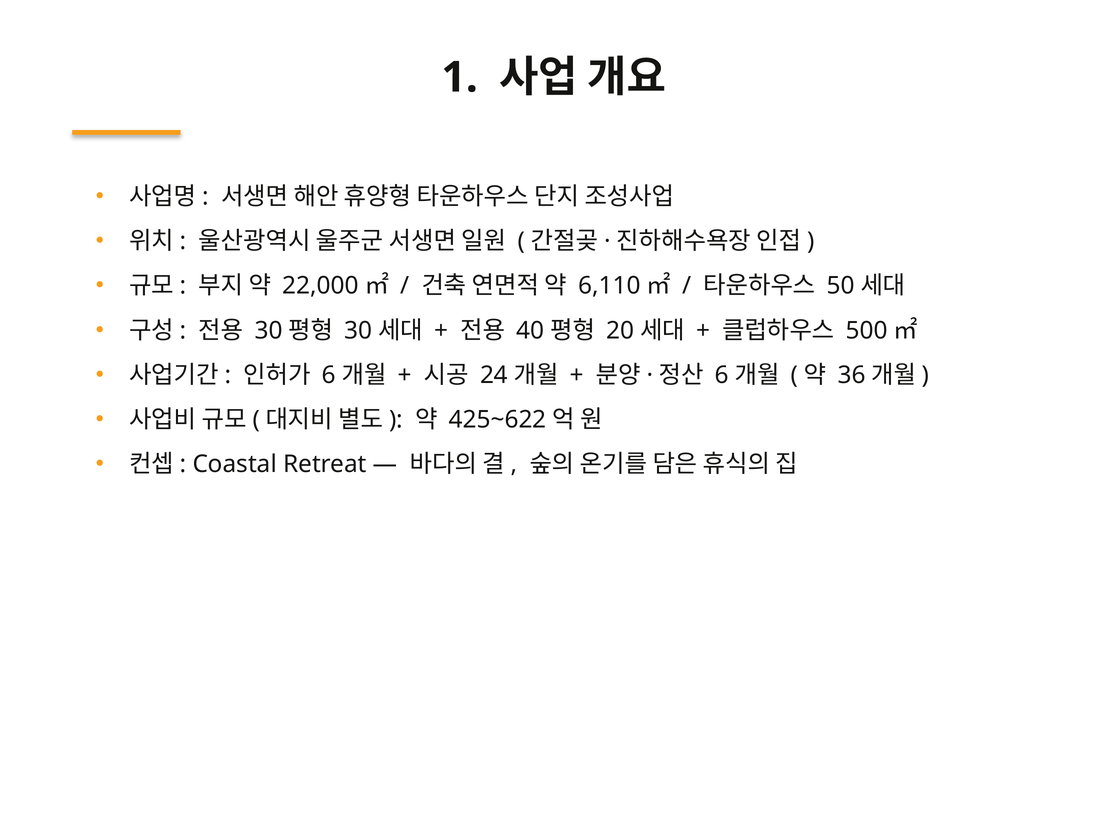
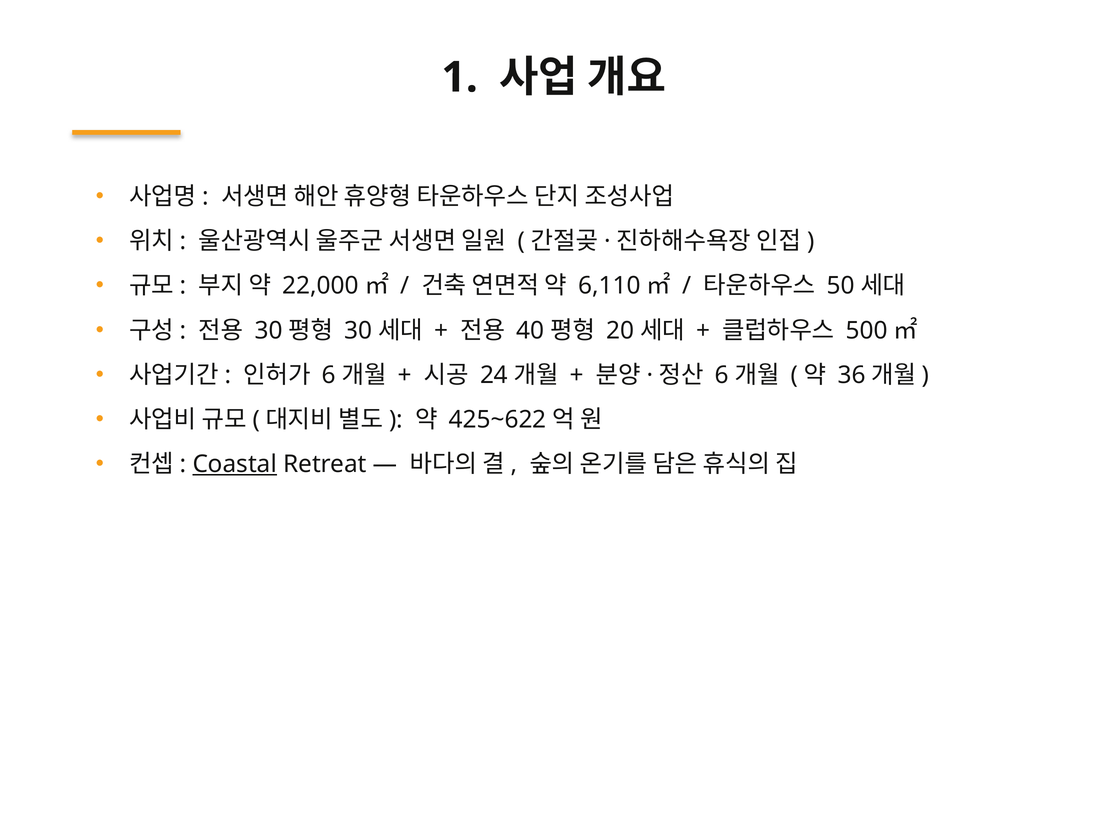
Coastal underline: none -> present
